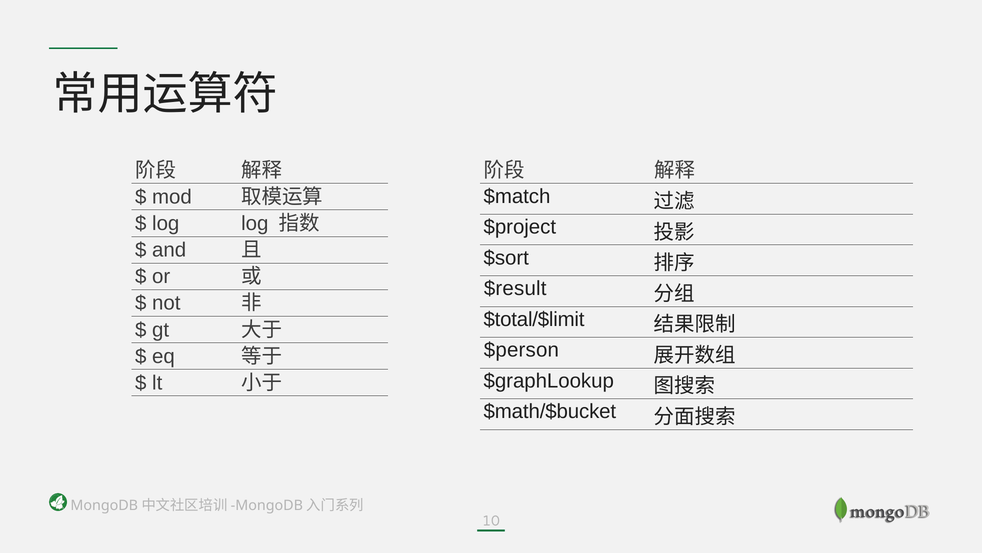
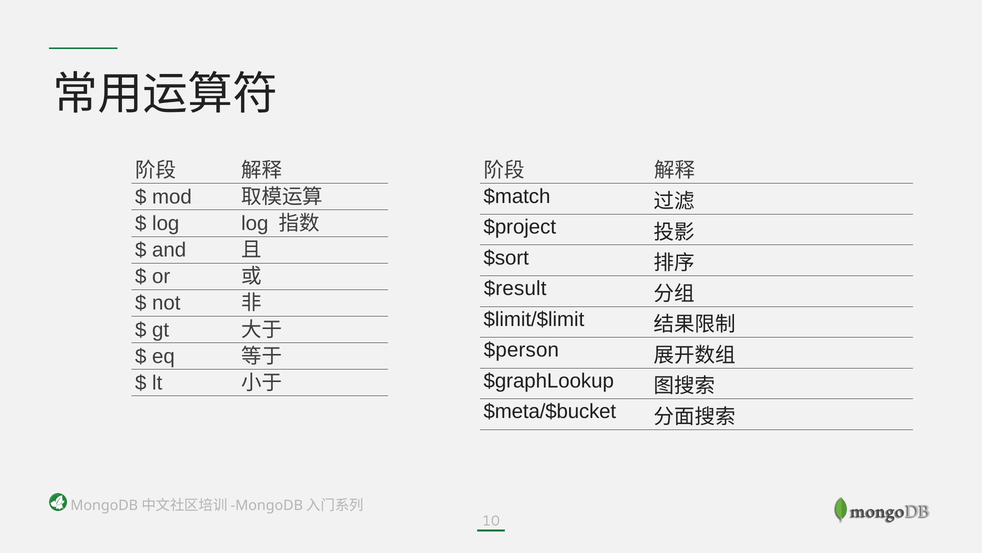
$total/$limit: $total/$limit -> $limit/$limit
$math/$bucket: $math/$bucket -> $meta/$bucket
